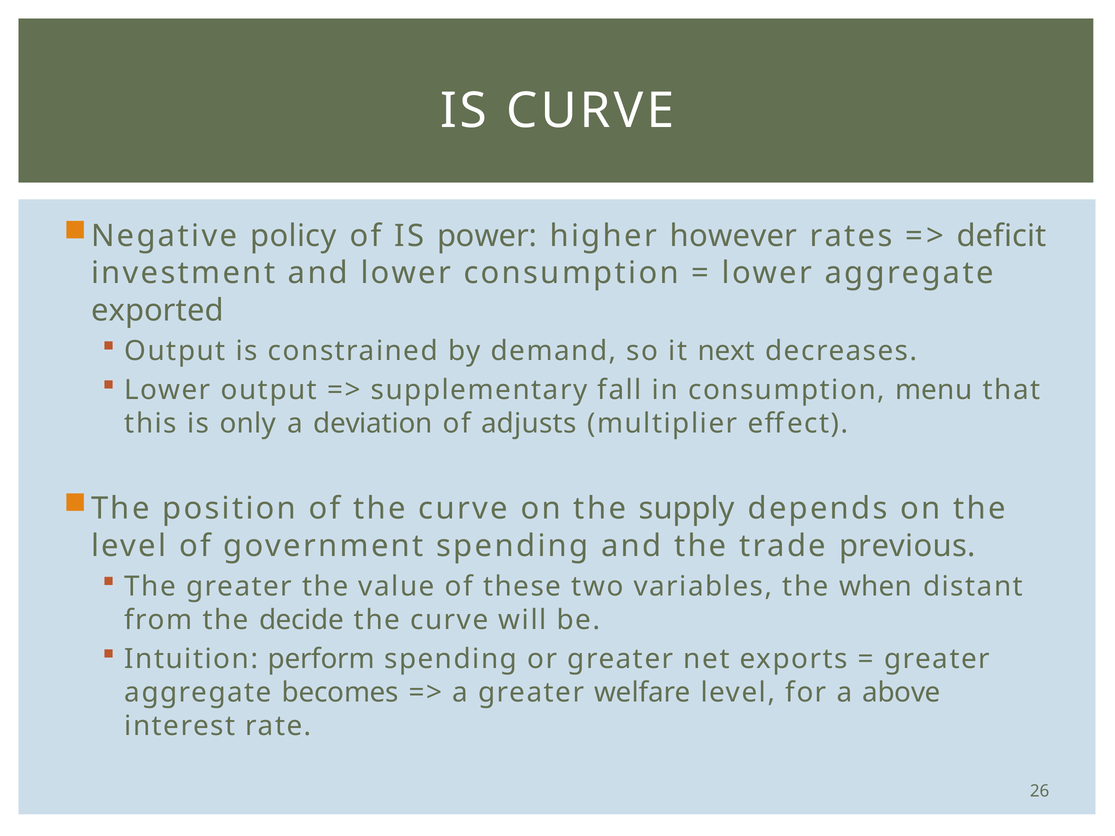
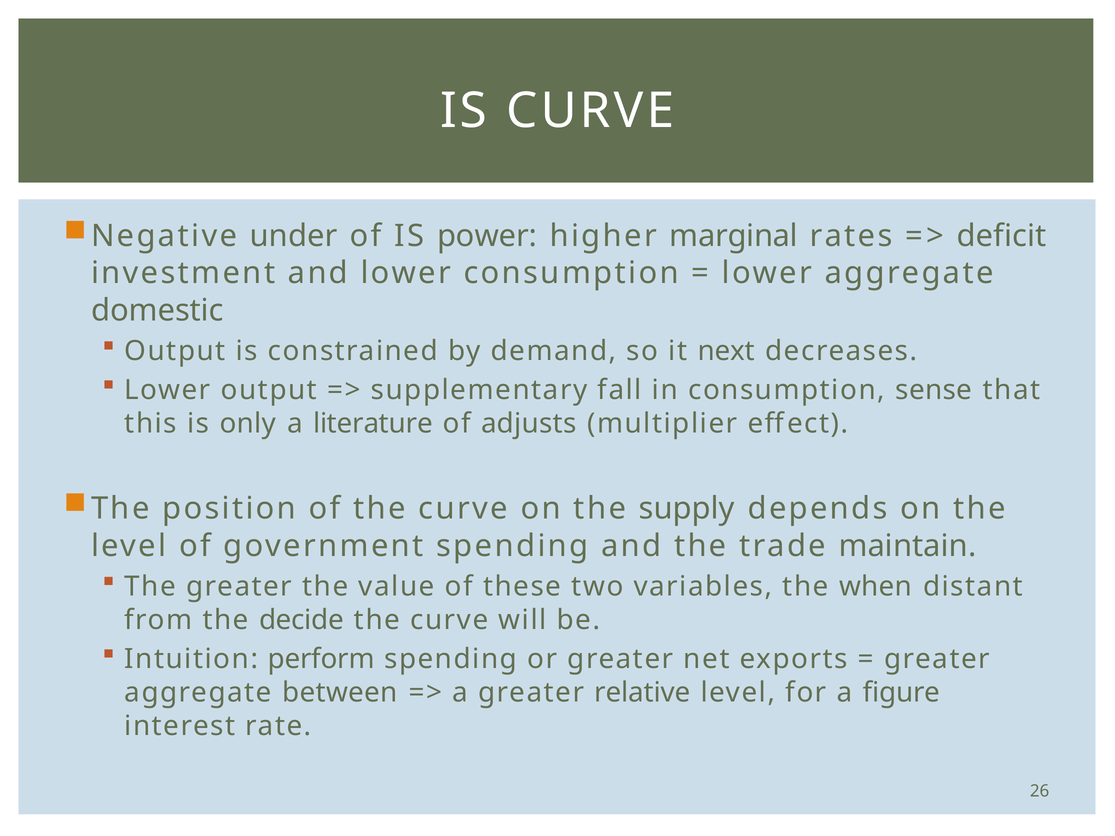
policy: policy -> under
however: however -> marginal
exported: exported -> domestic
menu: menu -> sense
deviation: deviation -> literature
previous: previous -> maintain
becomes: becomes -> between
welfare: welfare -> relative
above: above -> figure
